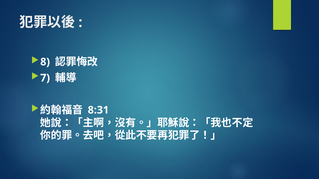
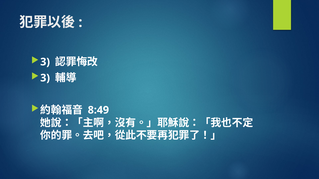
8 at (45, 62): 8 -> 3
7 at (45, 78): 7 -> 3
8:31: 8:31 -> 8:49
